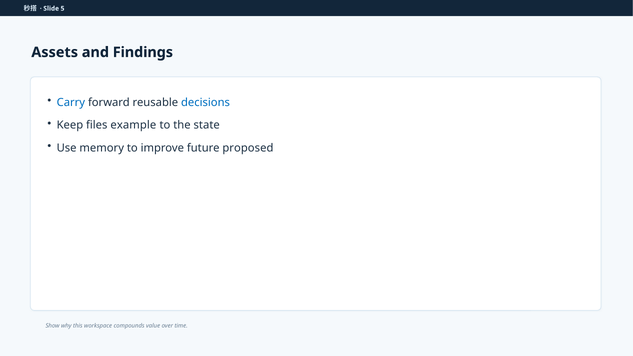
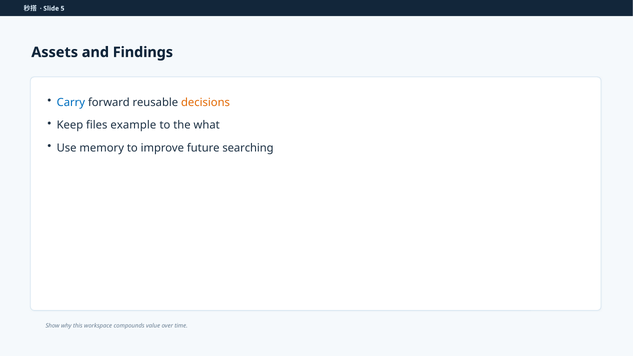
decisions colour: blue -> orange
state: state -> what
proposed: proposed -> searching
